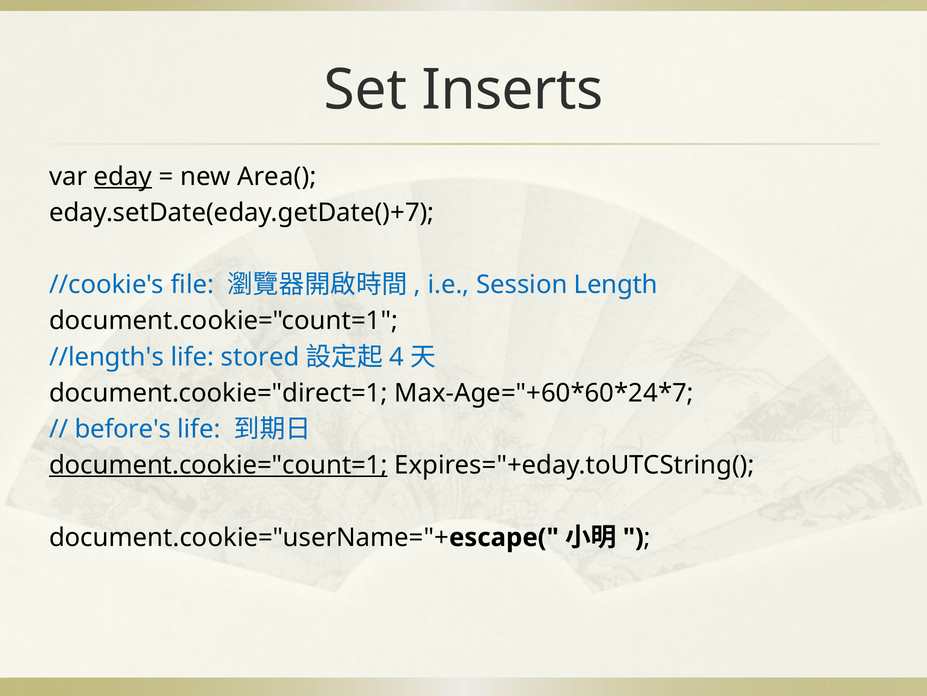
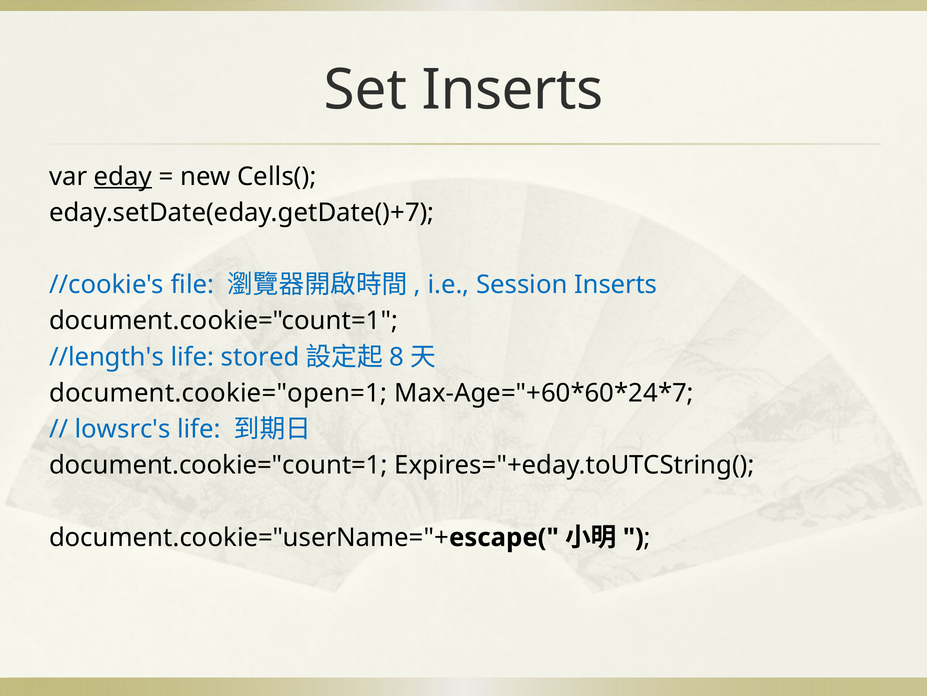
Area(: Area( -> Cells(
Session Length: Length -> Inserts
4: 4 -> 8
document.cookie="direct=1: document.cookie="direct=1 -> document.cookie="open=1
before's: before's -> lowsrc's
document.cookie="count=1 at (218, 465) underline: present -> none
